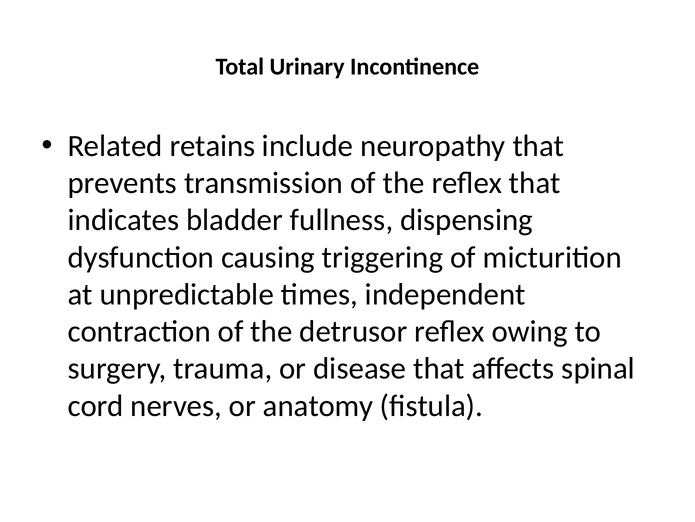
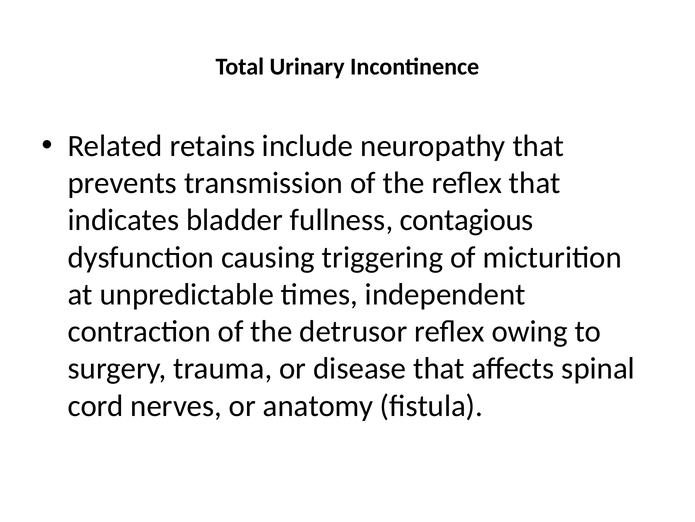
dispensing: dispensing -> contagious
